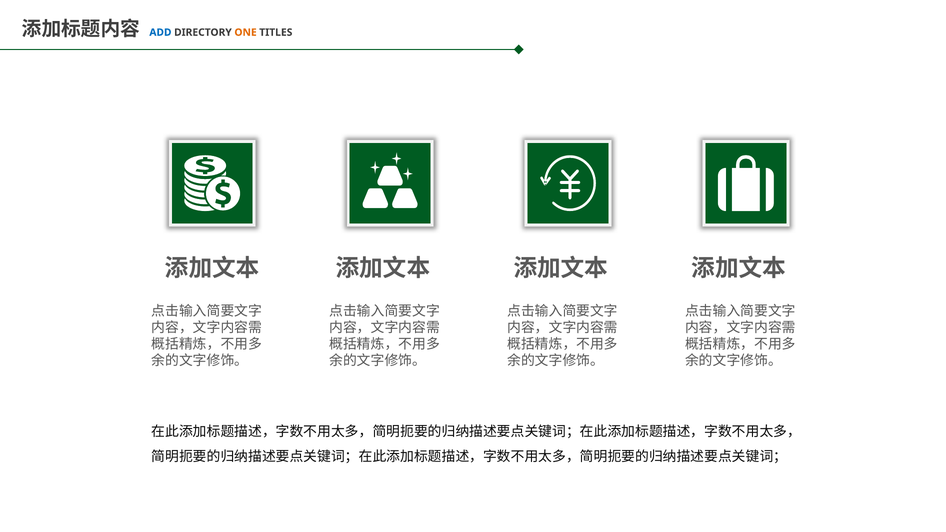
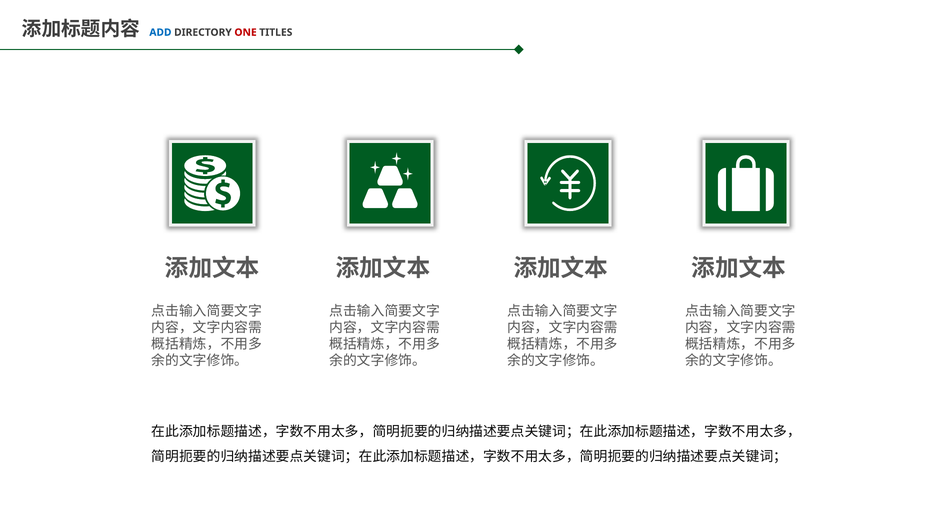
ONE colour: orange -> red
